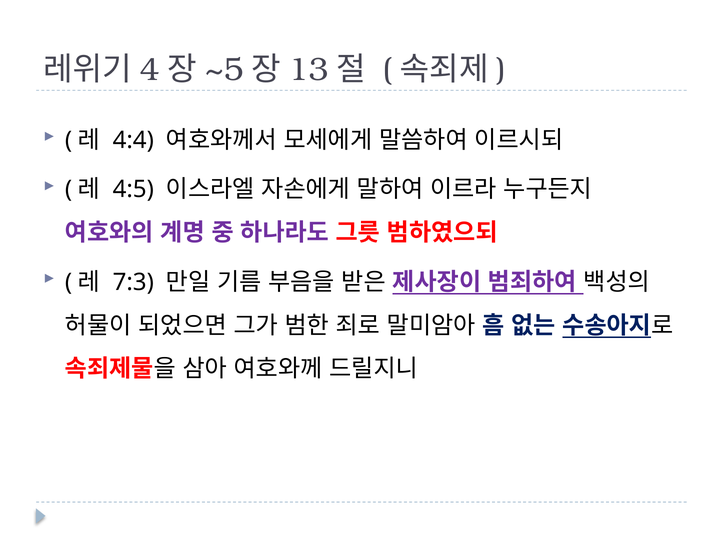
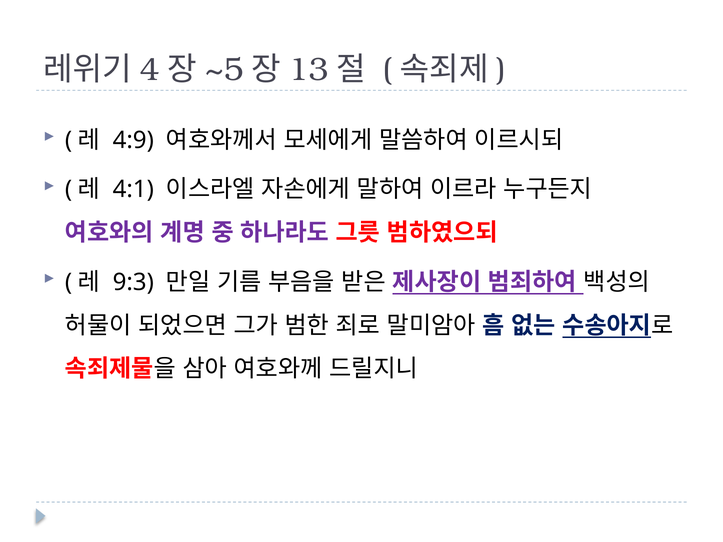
4:4: 4:4 -> 4:9
4:5: 4:5 -> 4:1
7:3: 7:3 -> 9:3
